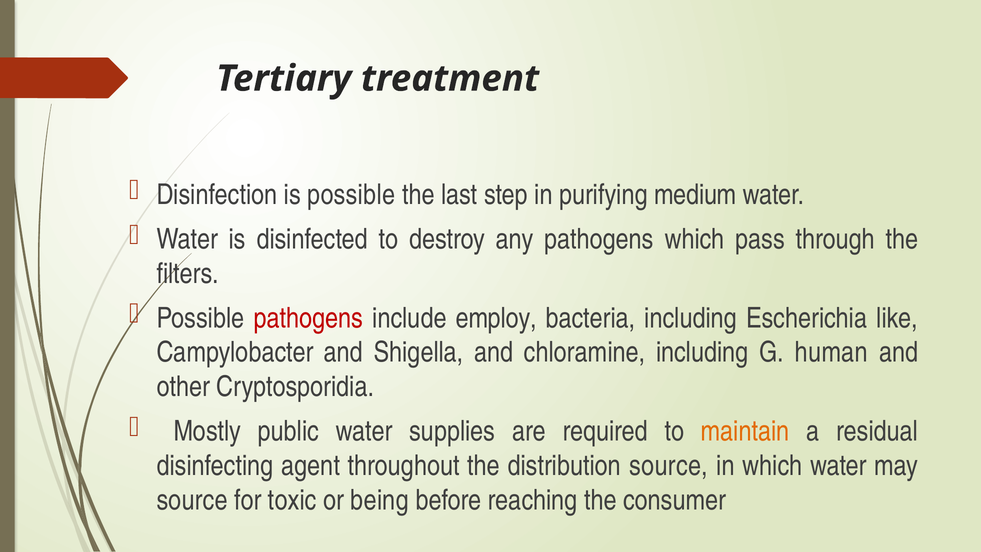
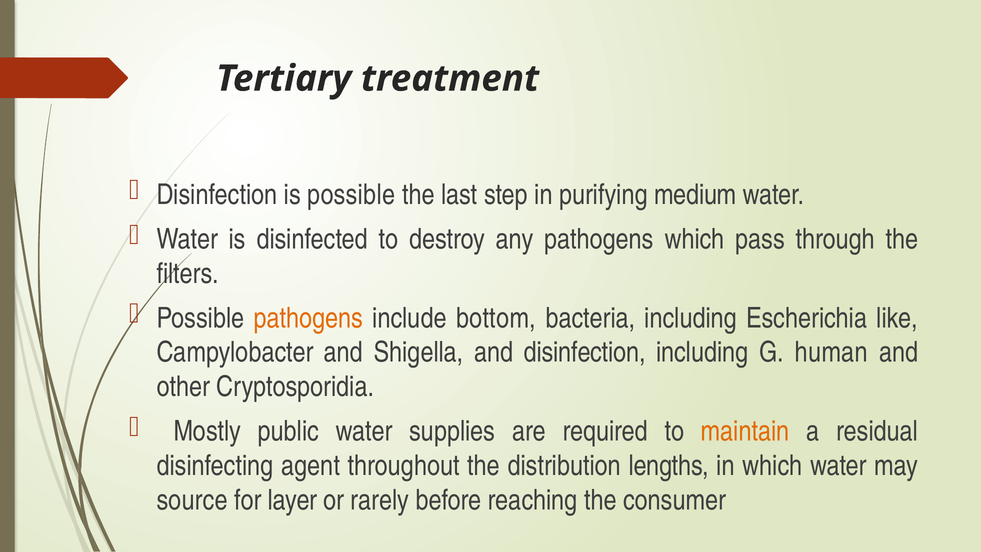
pathogens at (308, 318) colour: red -> orange
employ: employ -> bottom
and chloramine: chloramine -> disinfection
distribution source: source -> lengths
toxic: toxic -> layer
being: being -> rarely
